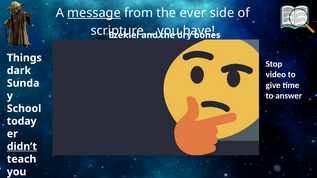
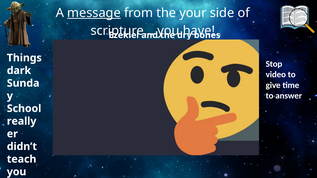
ever: ever -> your
today: today -> really
didn’t underline: present -> none
